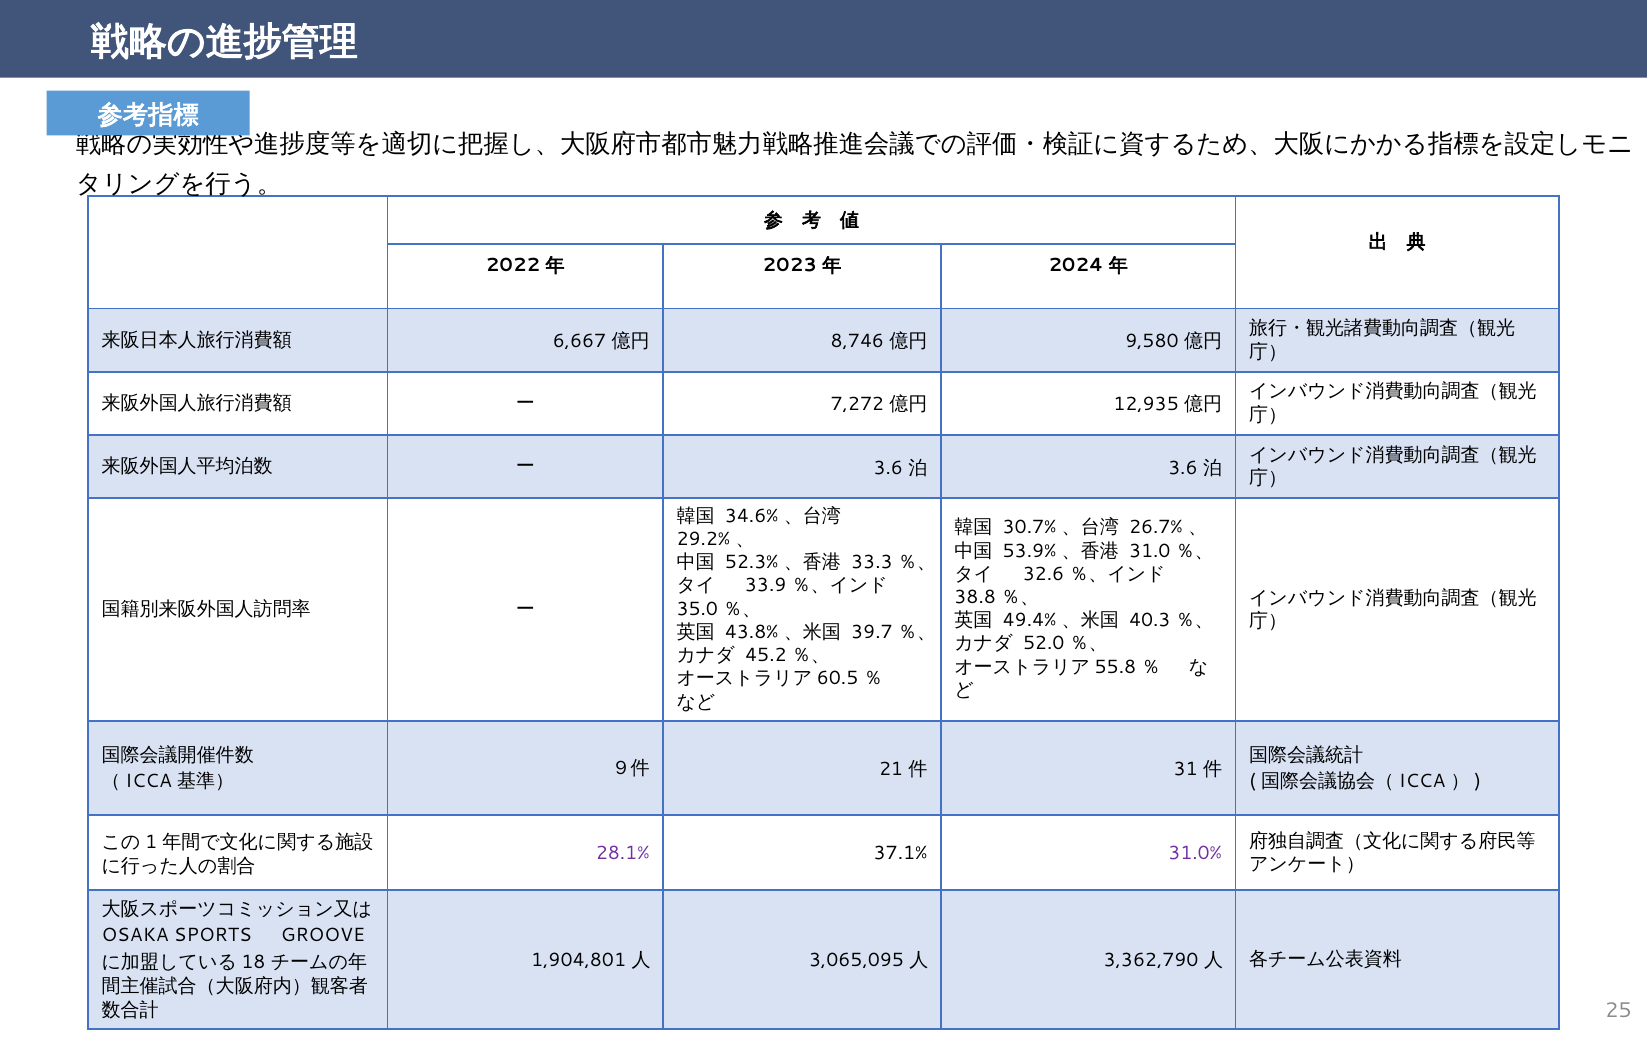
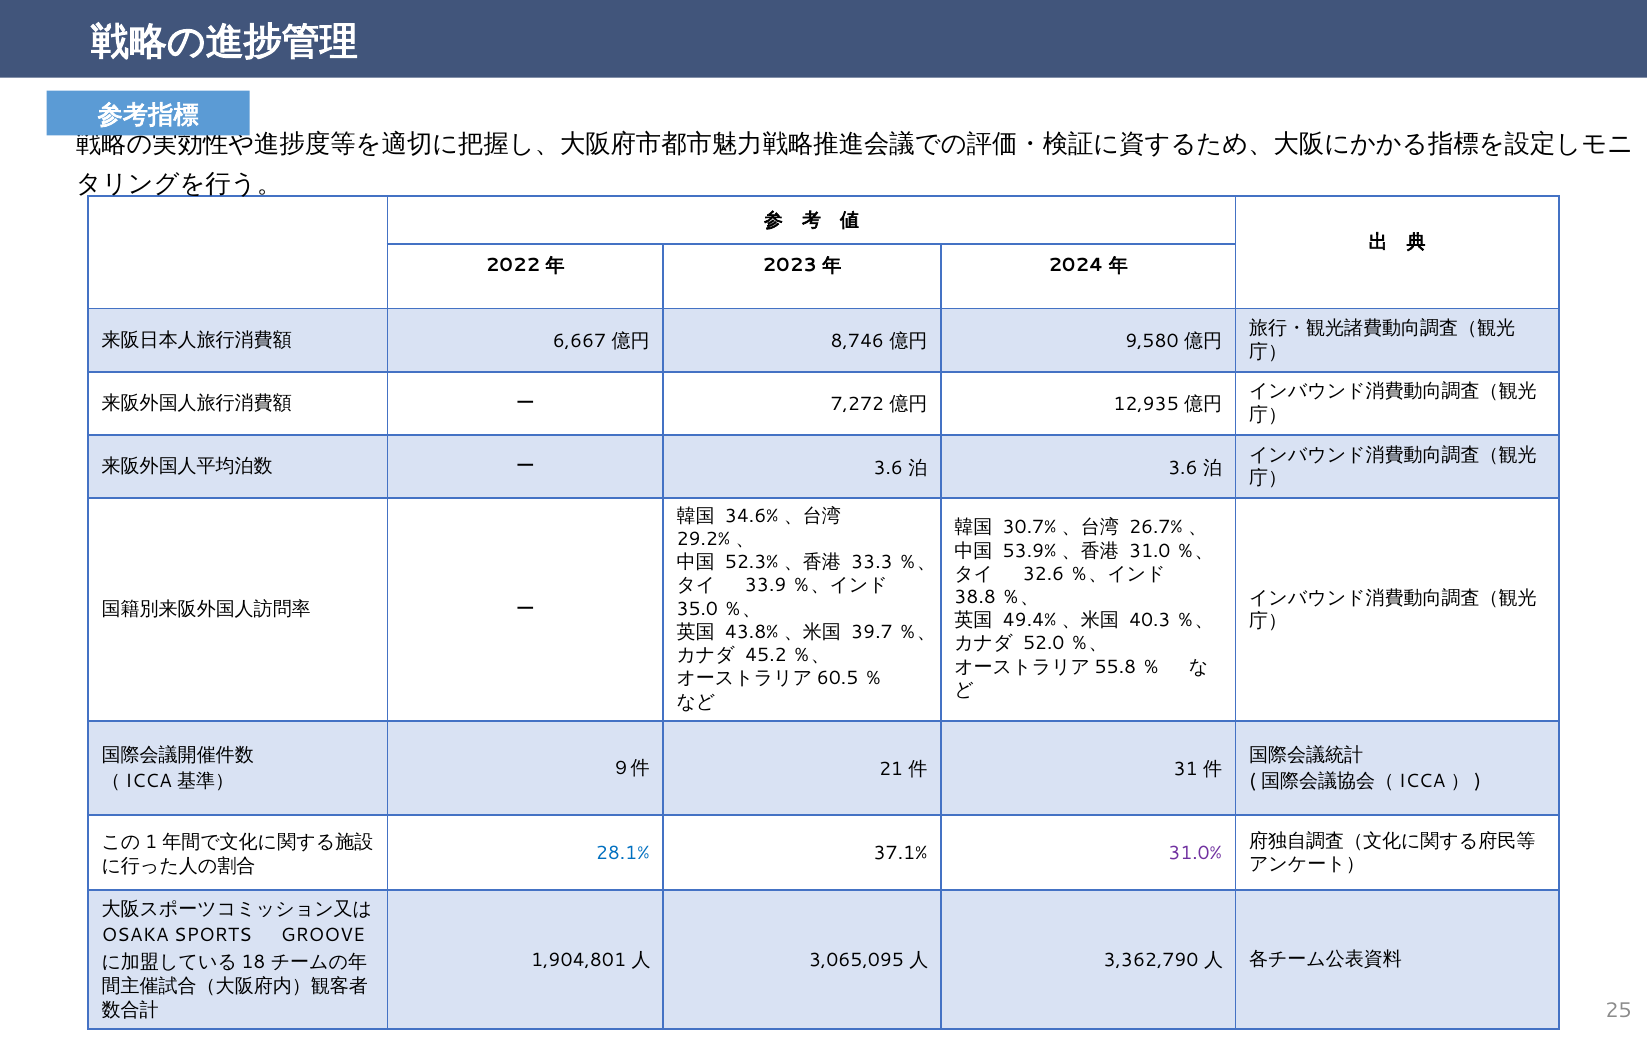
28.1% colour: purple -> blue
